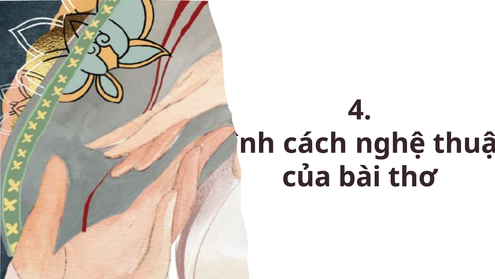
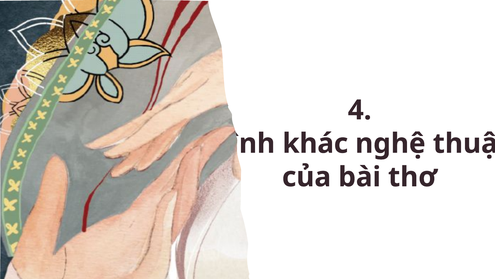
cách: cách -> khác
